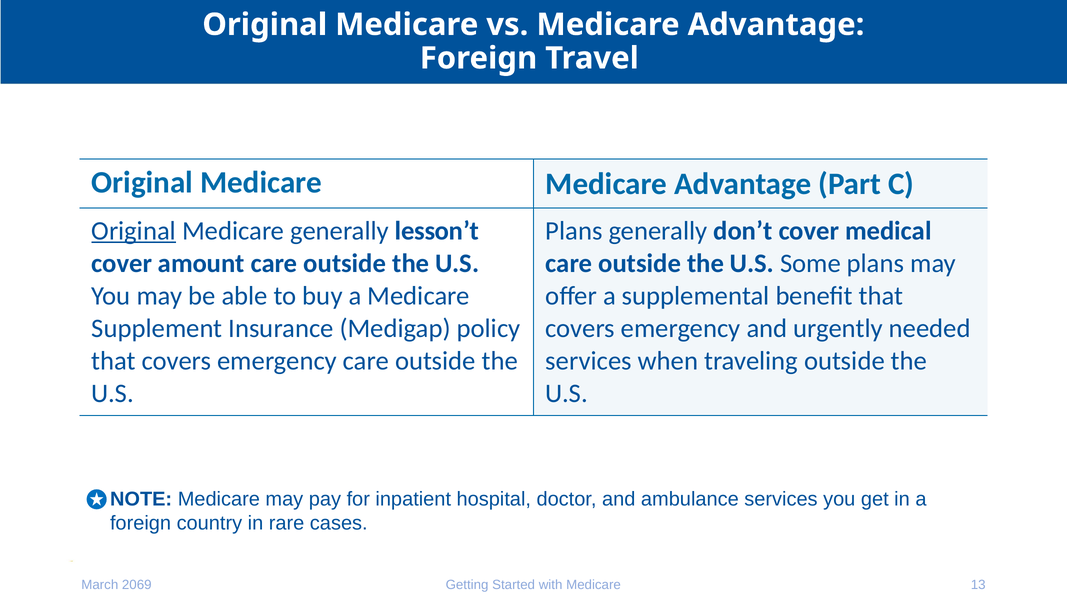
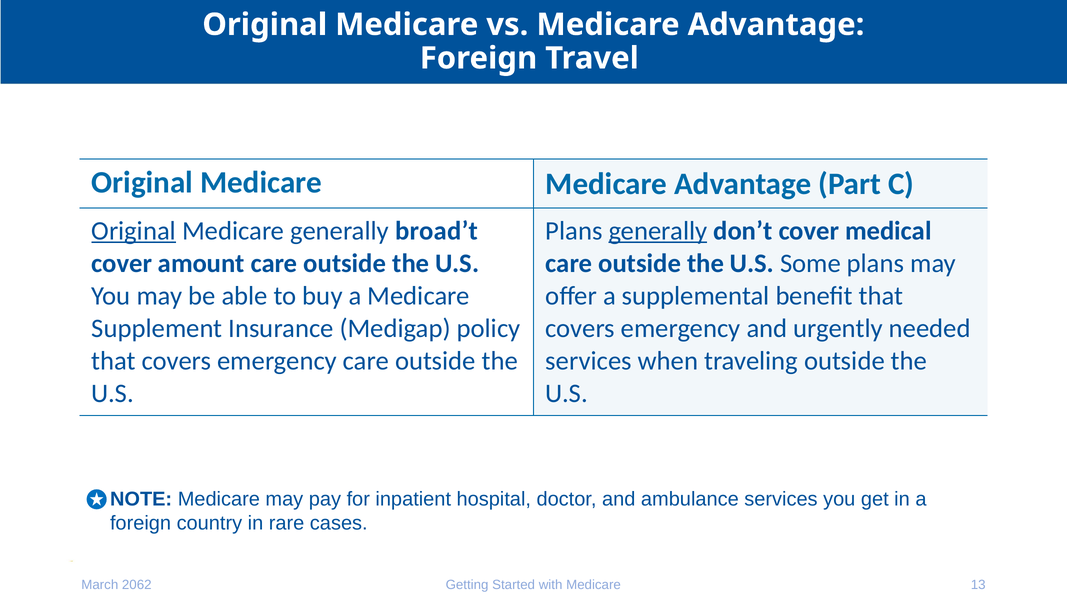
lesson’t: lesson’t -> broad’t
generally at (658, 231) underline: none -> present
2069: 2069 -> 2062
